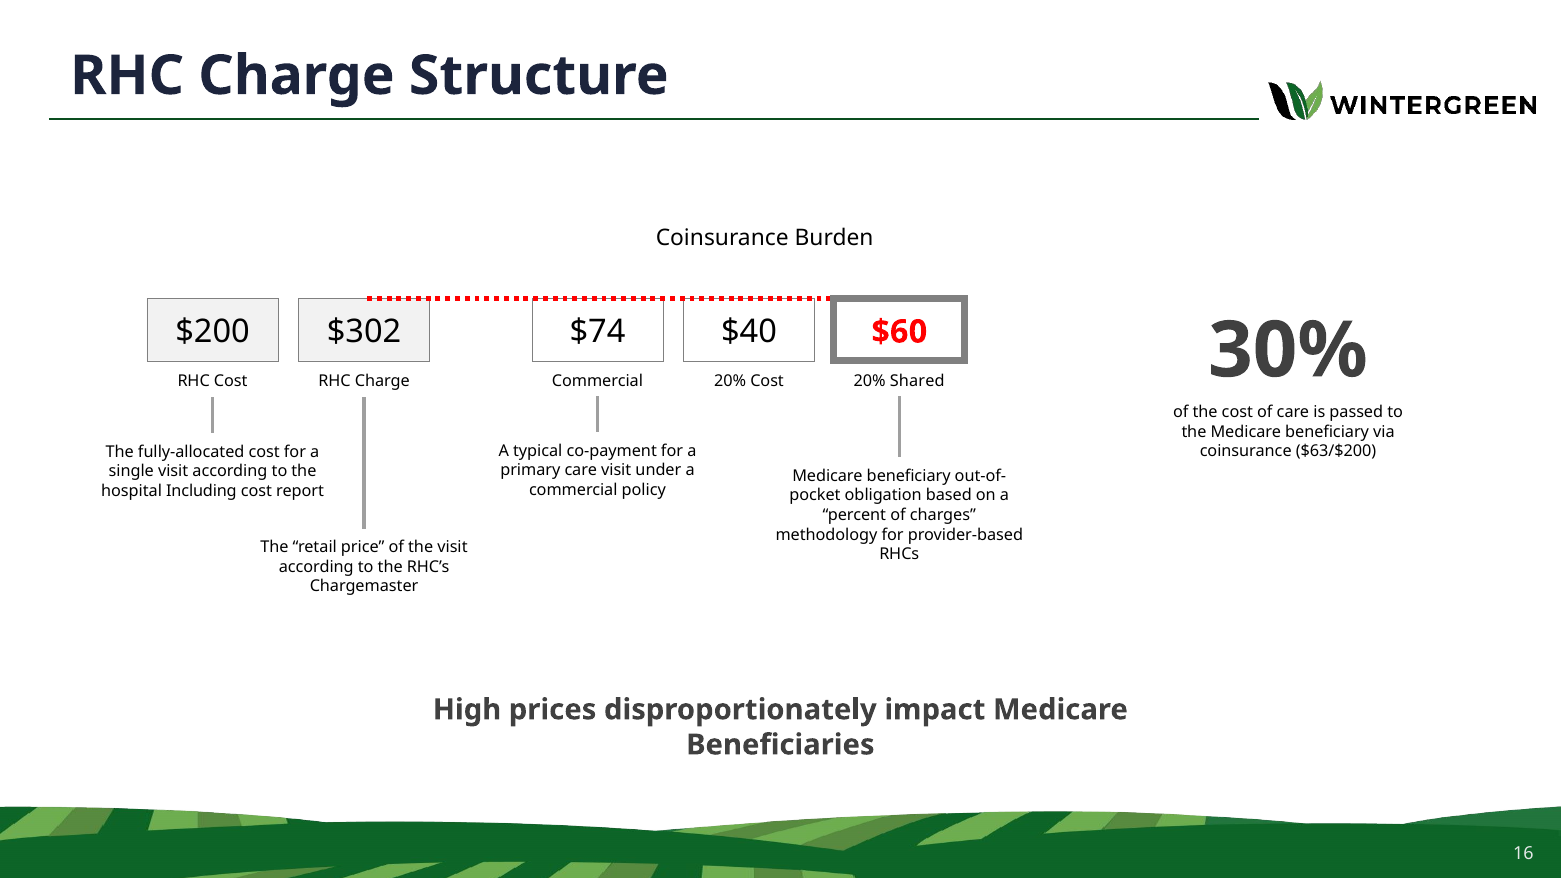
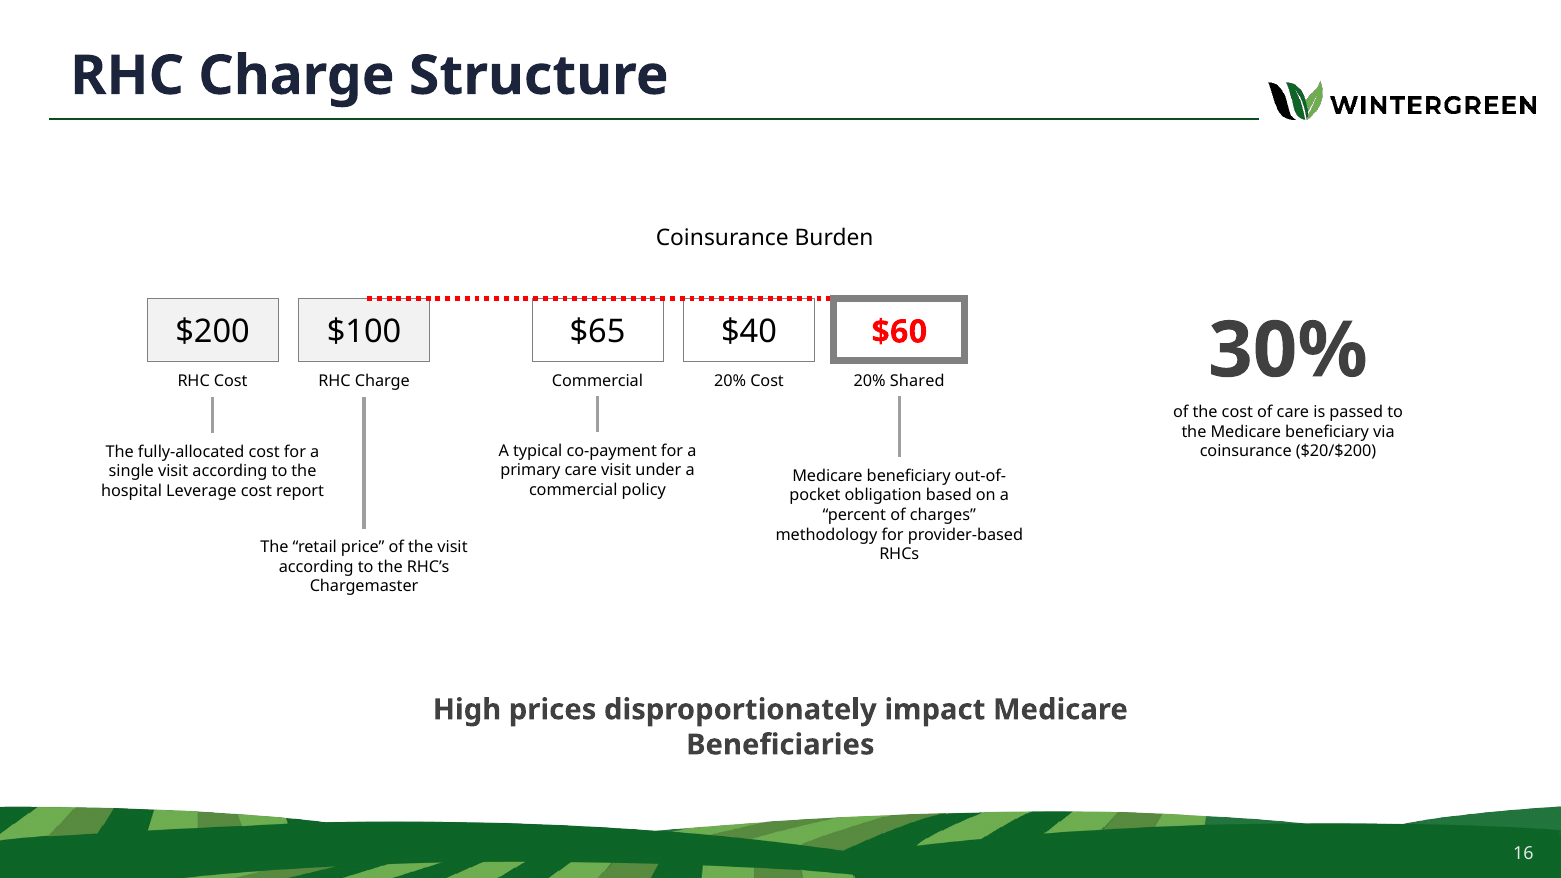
$302: $302 -> $100
$74: $74 -> $65
$63/$200: $63/$200 -> $20/$200
Including: Including -> Leverage
